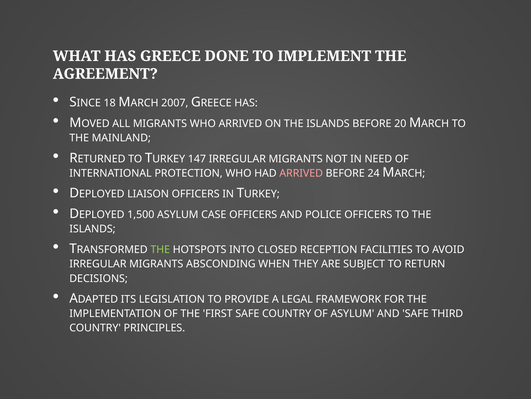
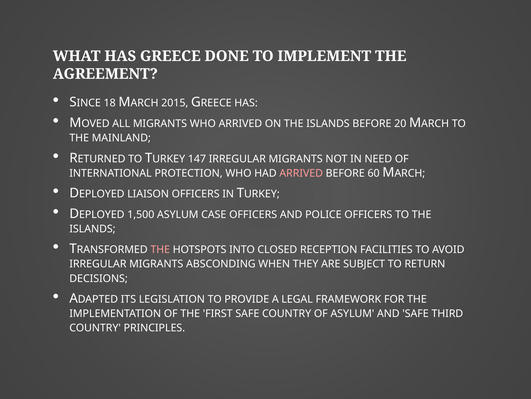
2007: 2007 -> 2015
24: 24 -> 60
THE at (160, 249) colour: light green -> pink
